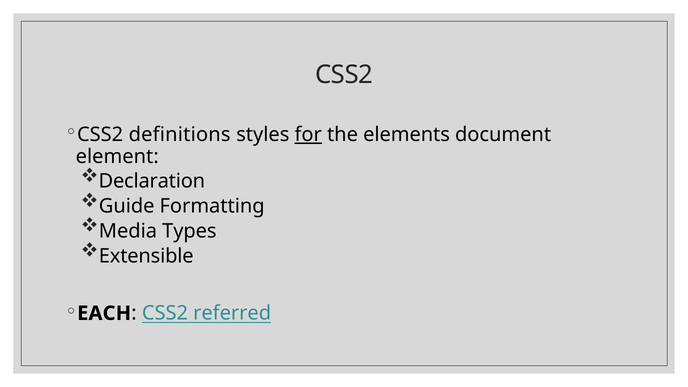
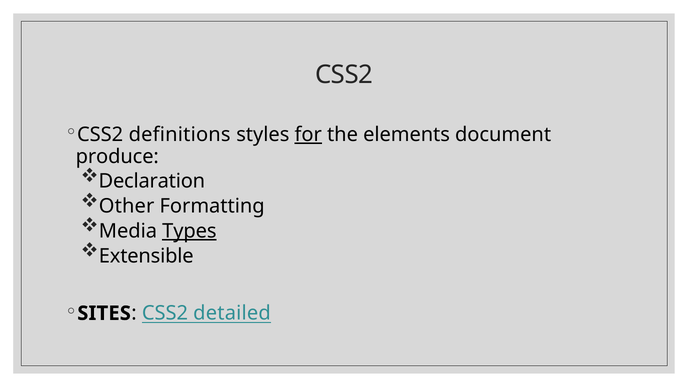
element: element -> produce
Guide: Guide -> Other
Types underline: none -> present
EACH: EACH -> SITES
referred: referred -> detailed
